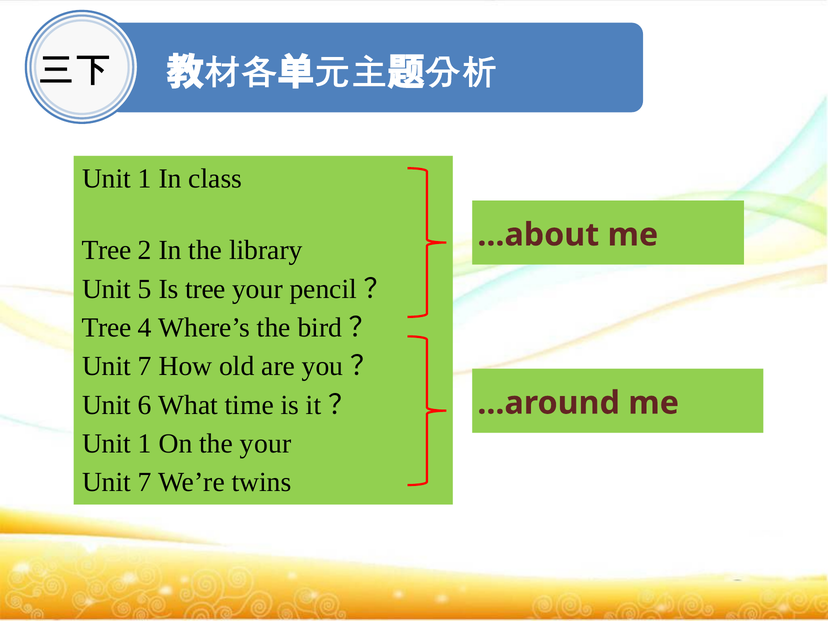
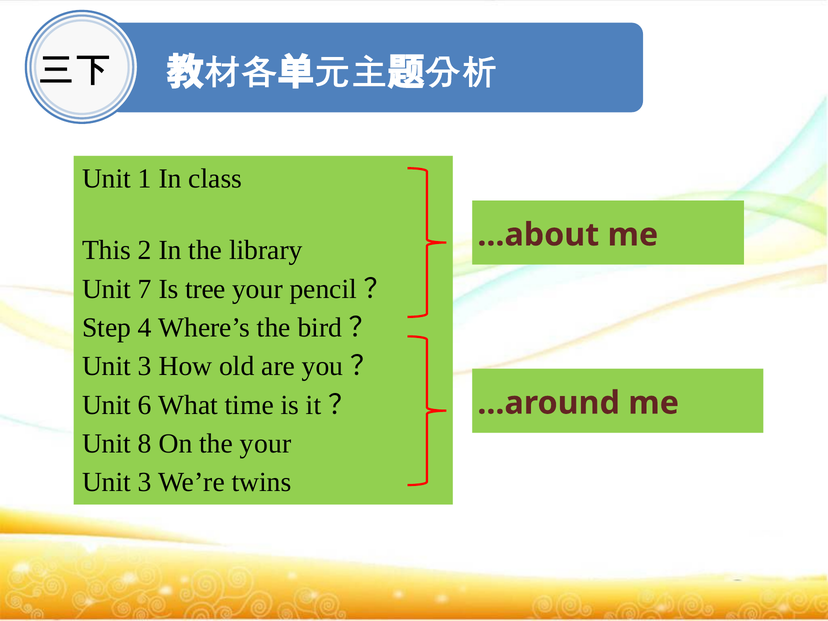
Tree at (107, 250): Tree -> This
5: 5 -> 7
Tree at (107, 328): Tree -> Step
7 at (145, 366): 7 -> 3
1 at (145, 444): 1 -> 8
7 at (145, 482): 7 -> 3
